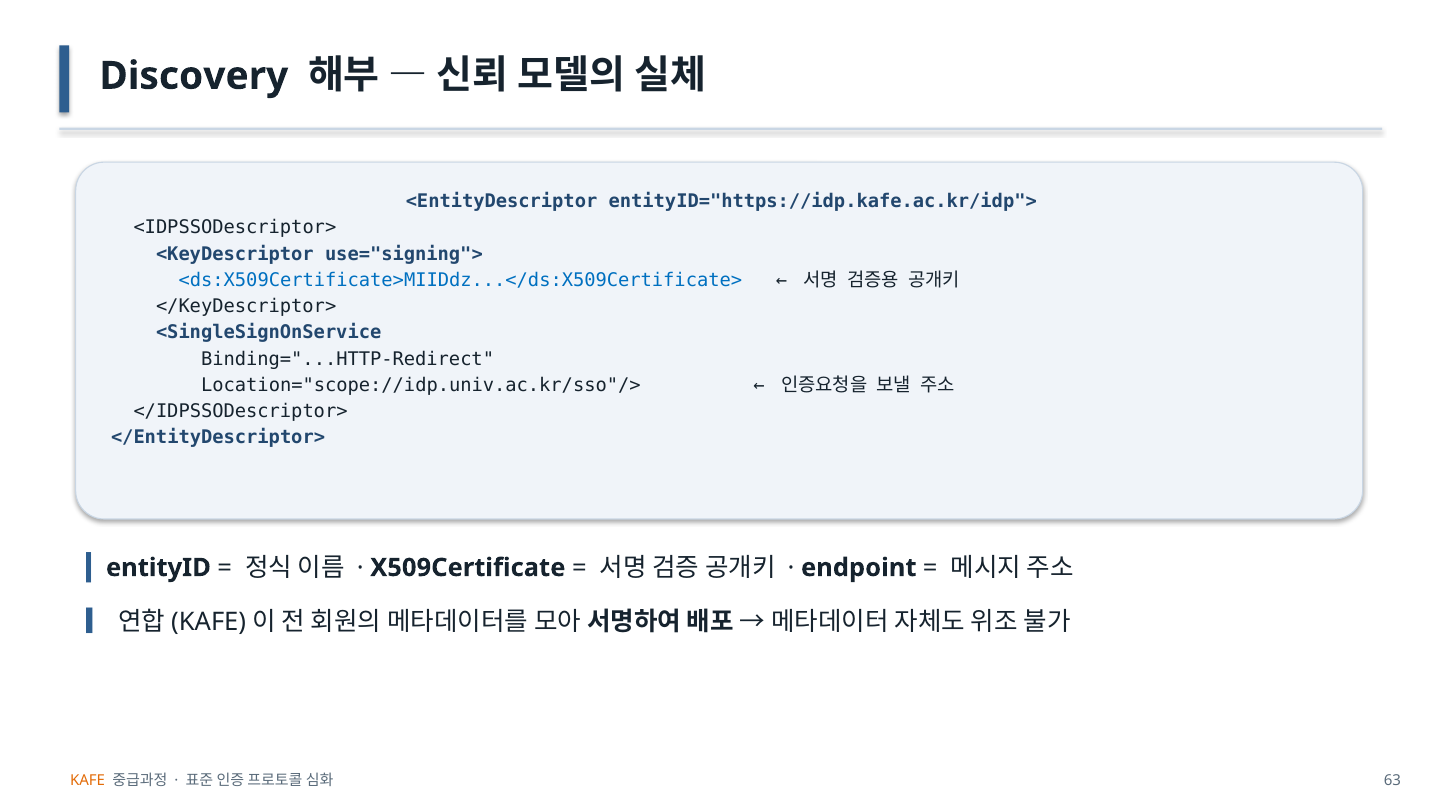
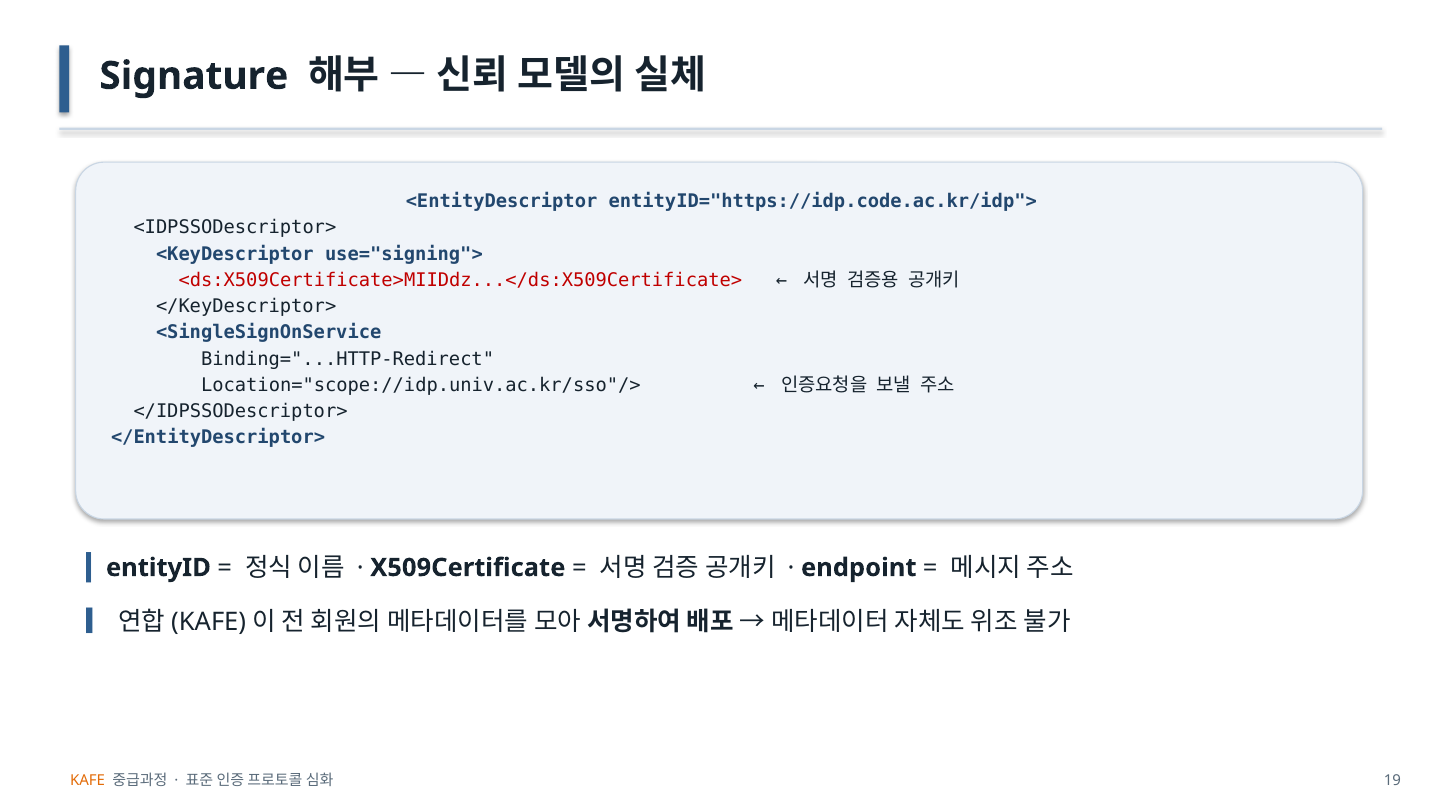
Discovery: Discovery -> Signature
entityID="https://idp.kafe.ac.kr/idp">: entityID="https://idp.kafe.ac.kr/idp"> -> entityID="https://idp.code.ac.kr/idp">
<ds:X509Certificate>MIIDdz...</ds:X509Certificate> colour: blue -> red
63: 63 -> 19
